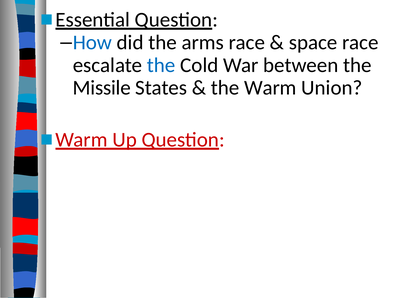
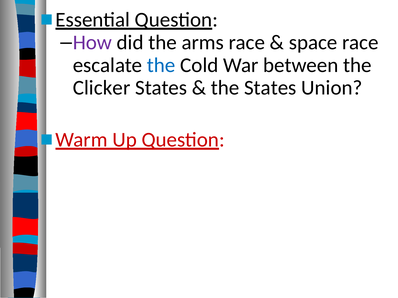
How colour: blue -> purple
Missile: Missile -> Clicker
the Warm: Warm -> States
